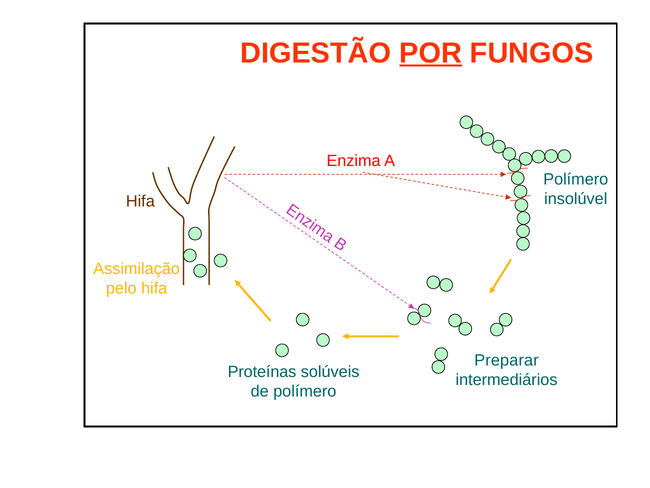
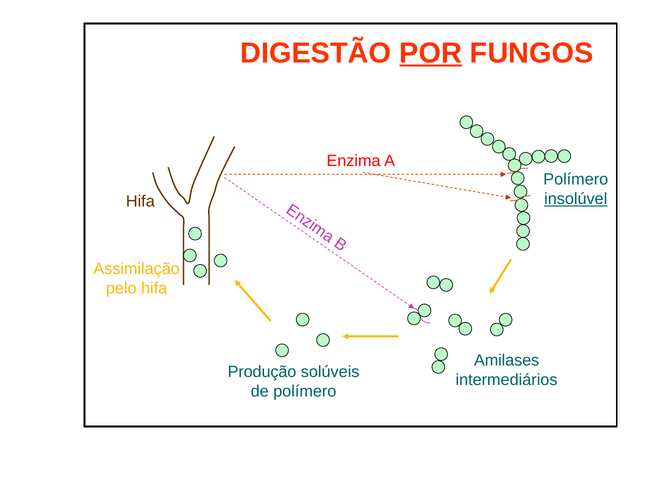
insolúvel underline: none -> present
Preparar: Preparar -> Amilases
Proteínas: Proteínas -> Produção
